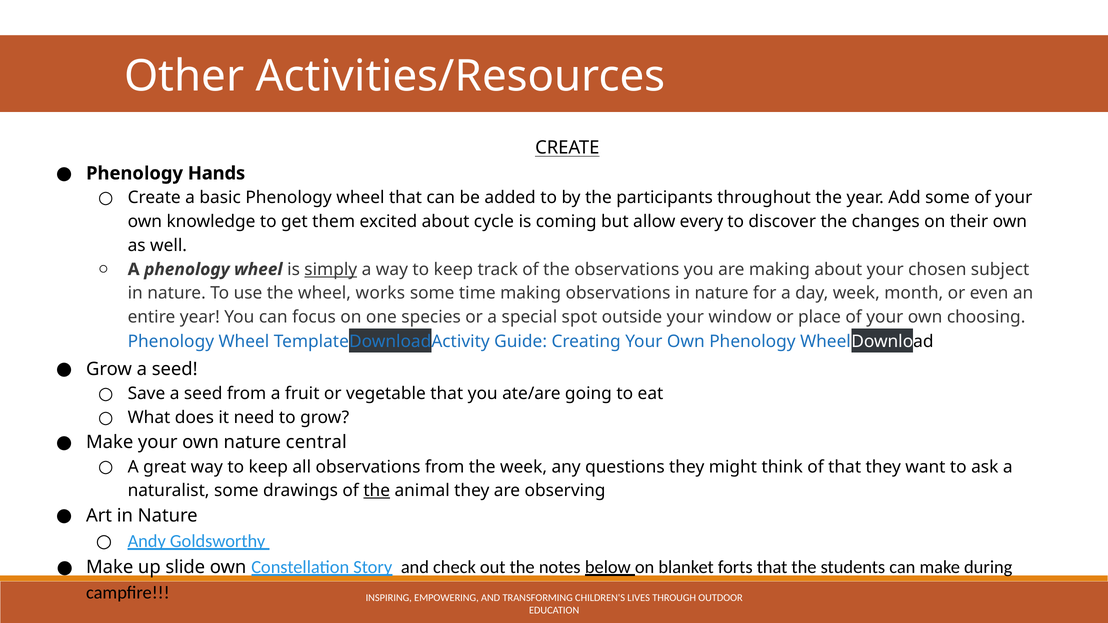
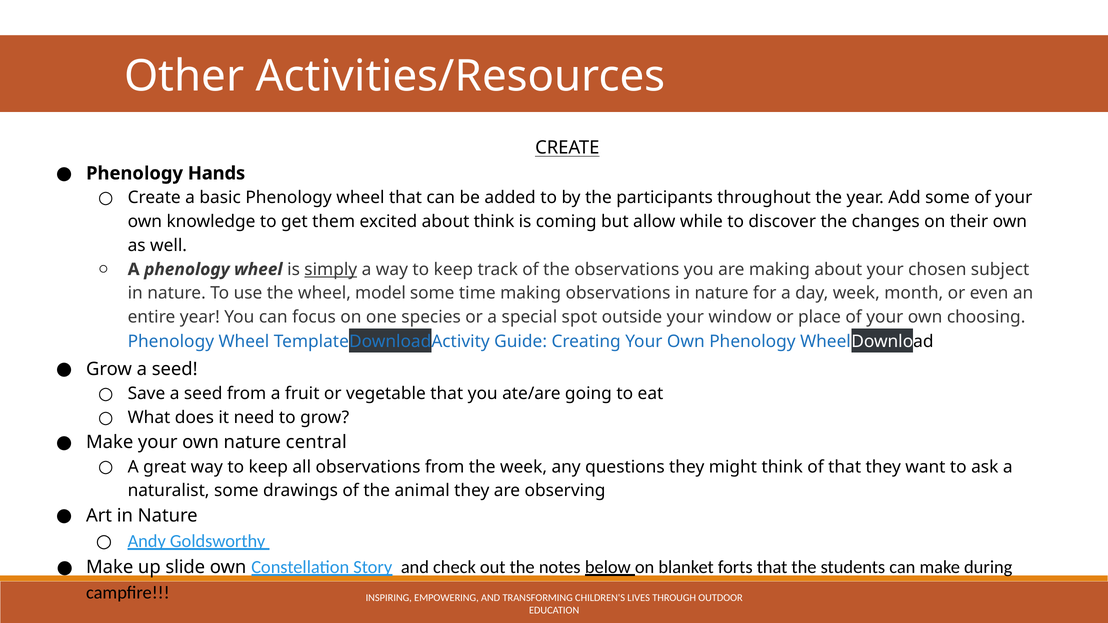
about cycle: cycle -> think
every: every -> while
works: works -> model
the at (377, 491) underline: present -> none
